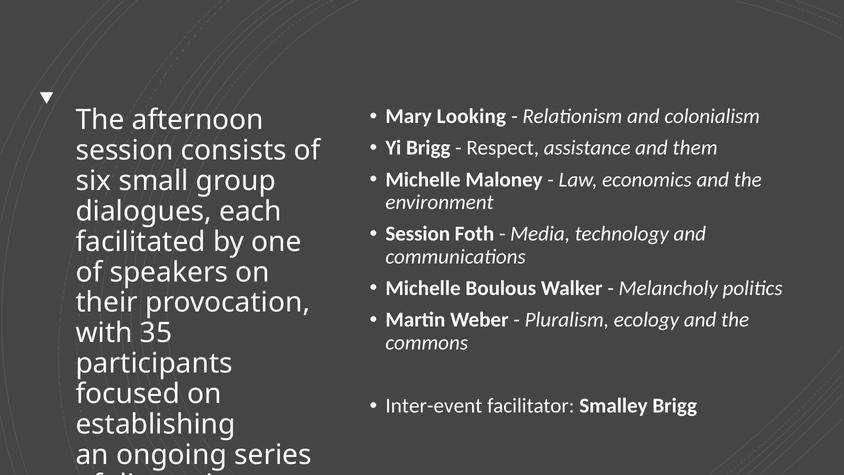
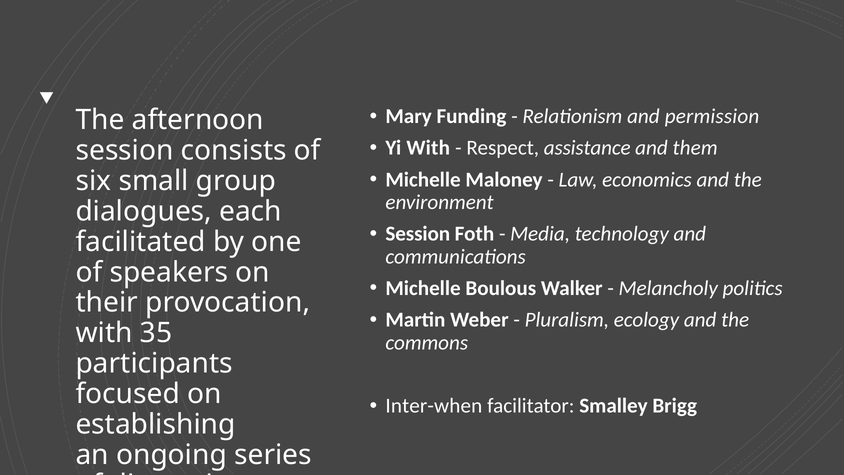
Looking: Looking -> Funding
colonialism: colonialism -> permission
Yi Brigg: Brigg -> With
Inter-event: Inter-event -> Inter-when
